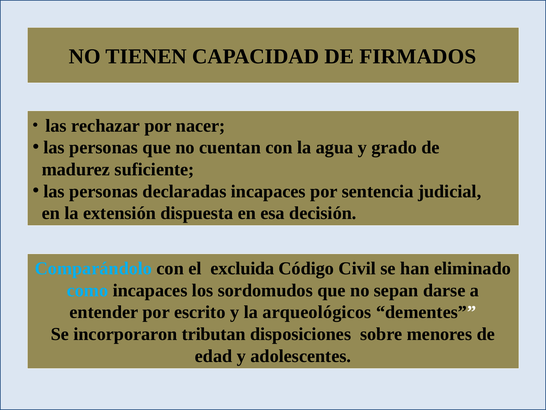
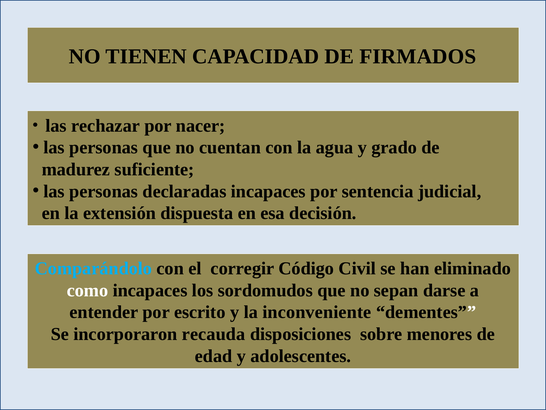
excluida: excluida -> corregir
como colour: light blue -> white
arqueológicos: arqueológicos -> inconveniente
tributan: tributan -> recauda
